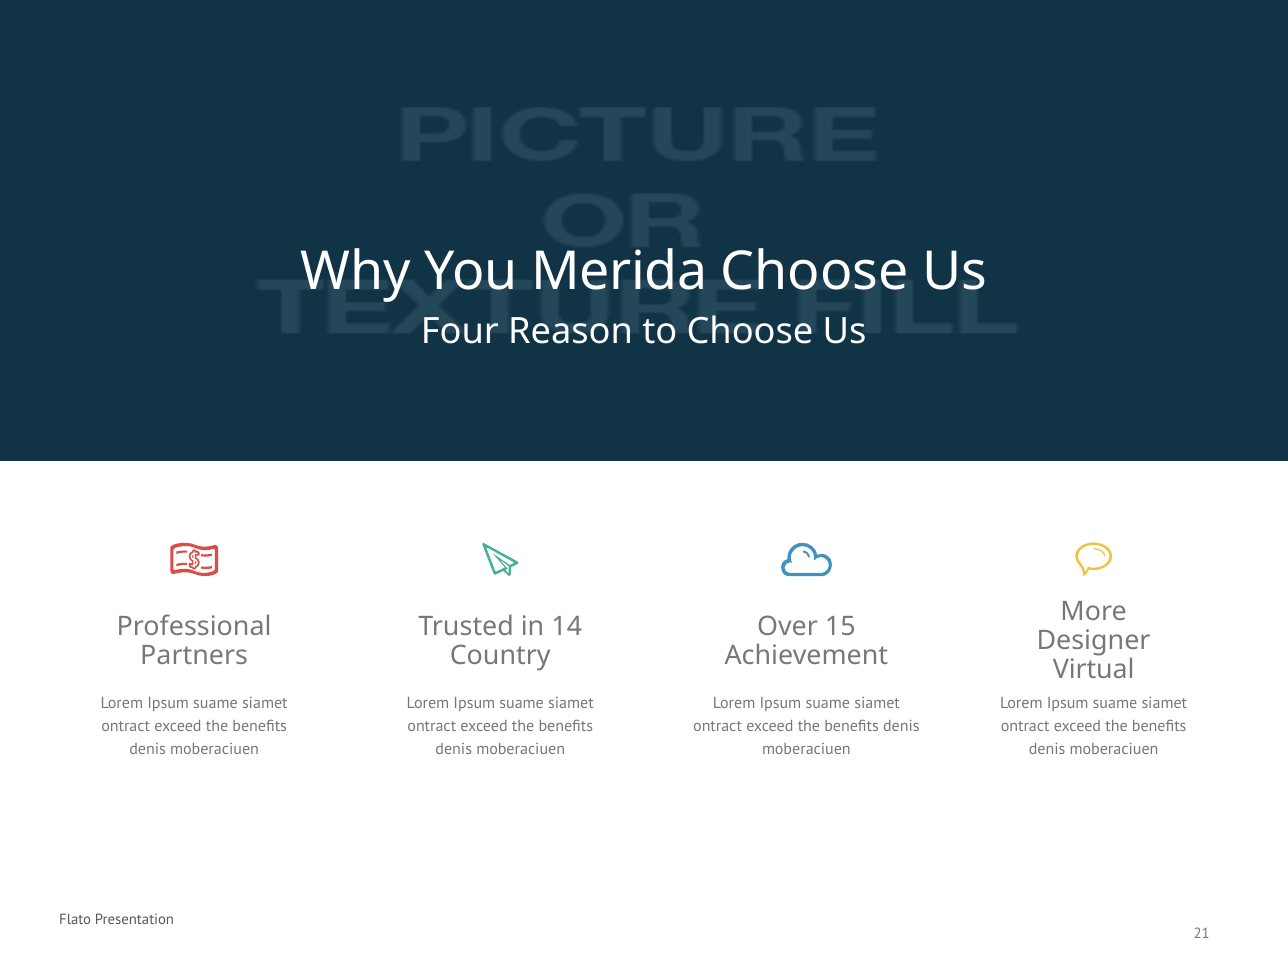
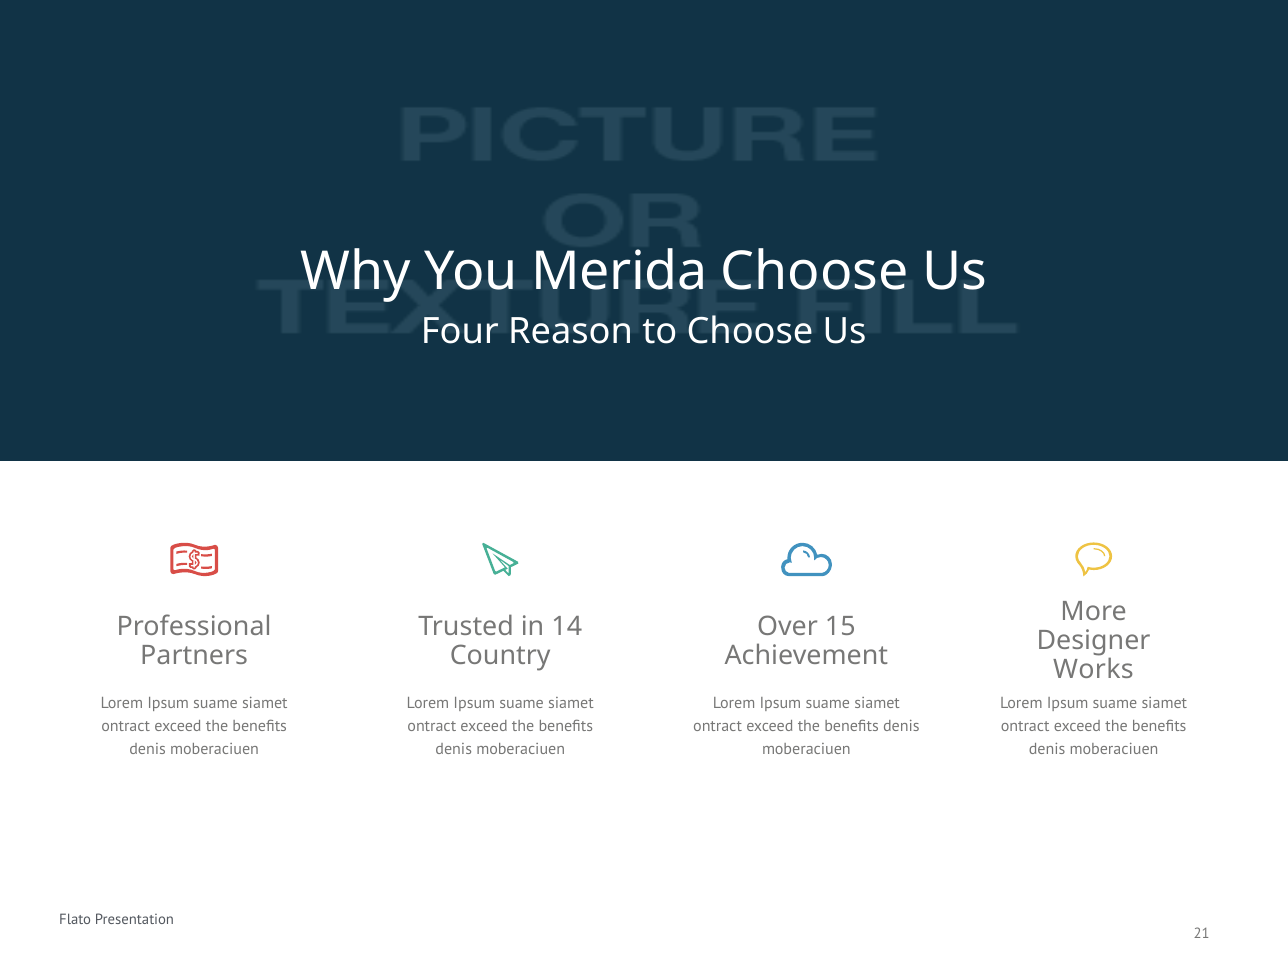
Virtual: Virtual -> Works
